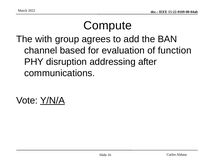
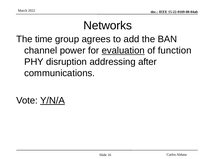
Compute: Compute -> Networks
with: with -> time
based: based -> power
evaluation underline: none -> present
